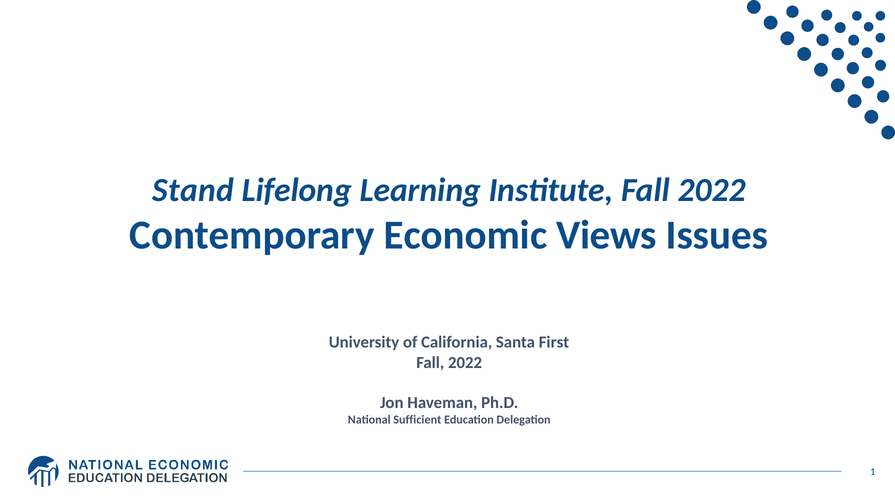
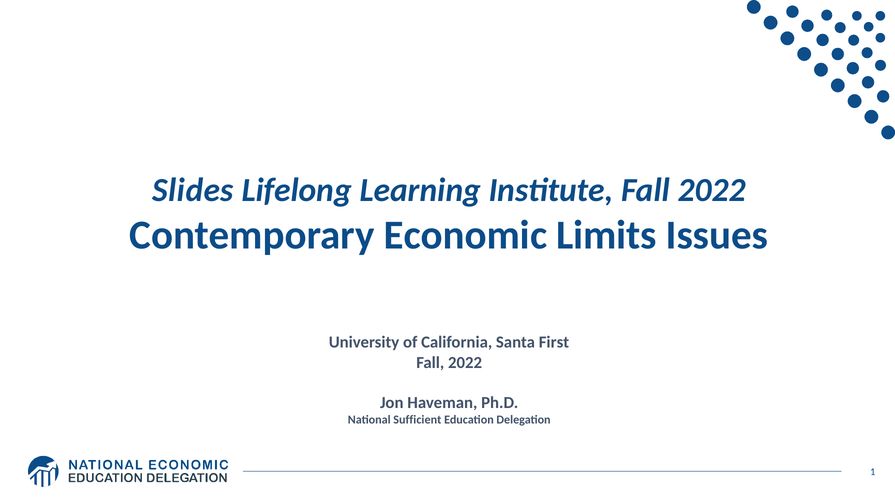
Stand: Stand -> Slides
Views: Views -> Limits
